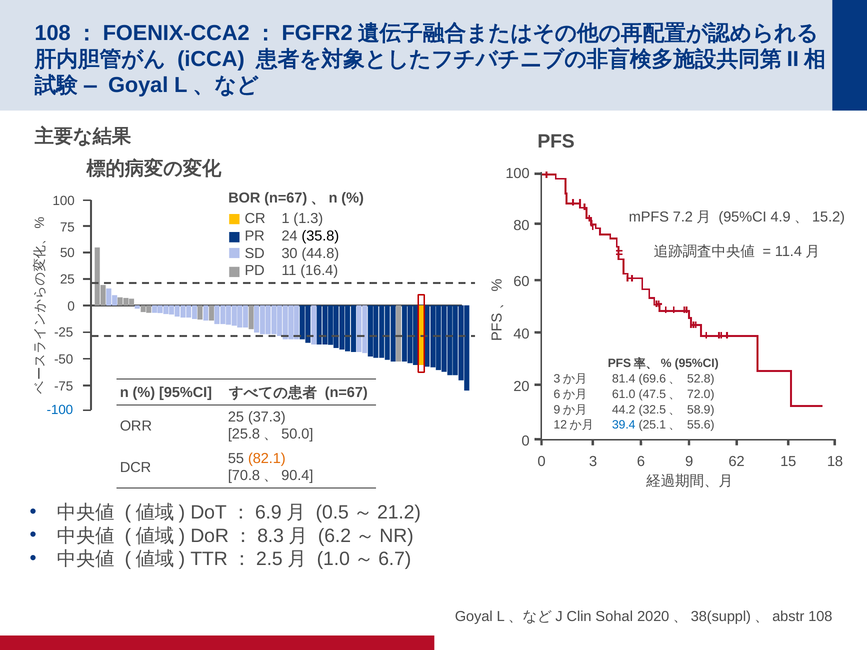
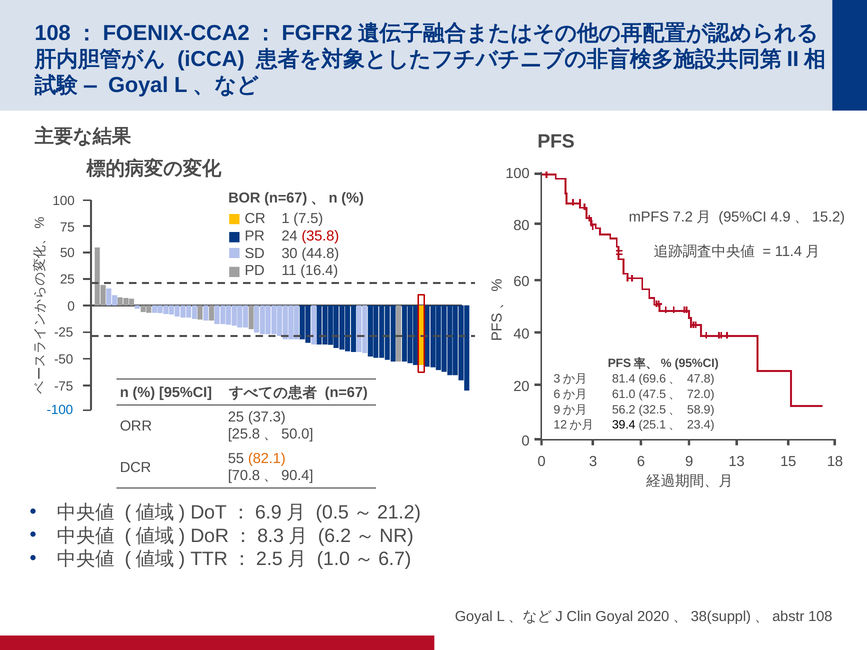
1.3: 1.3 -> 7.5
35.8 colour: black -> red
52.8: 52.8 -> 47.8
44.2: 44.2 -> 56.2
39.4 colour: blue -> black
55.6: 55.6 -> 23.4
62: 62 -> 13
Clin Sohal: Sohal -> Goyal
